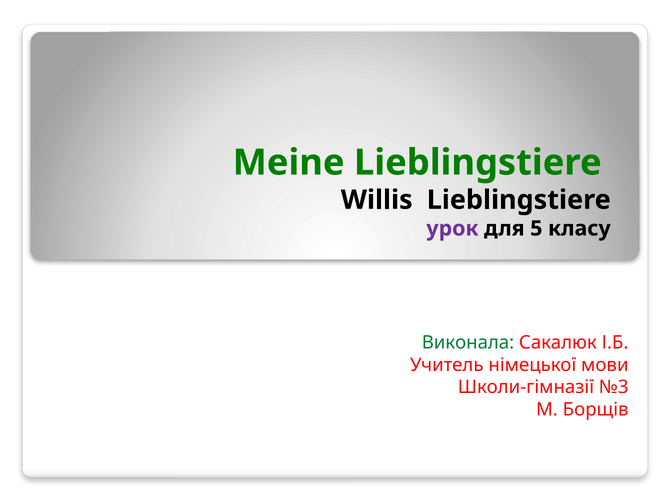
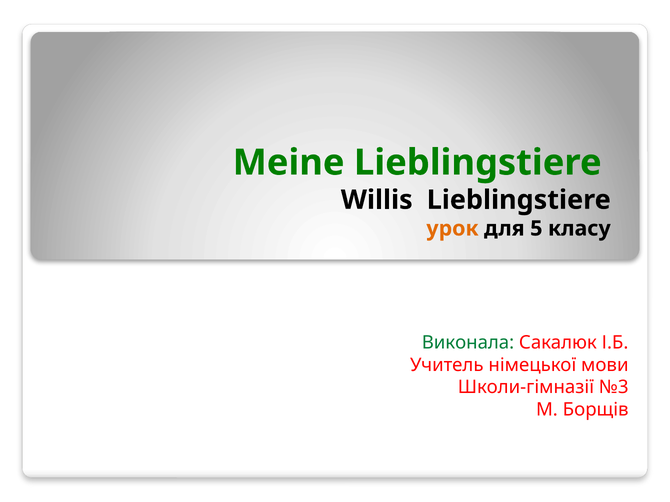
урок colour: purple -> orange
